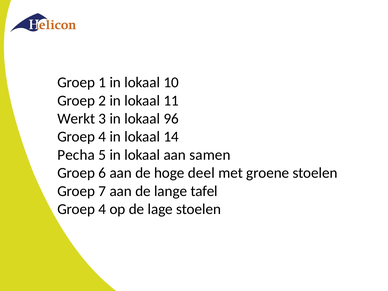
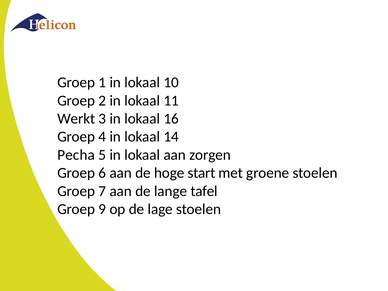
96: 96 -> 16
samen: samen -> zorgen
deel: deel -> start
4 at (102, 209): 4 -> 9
